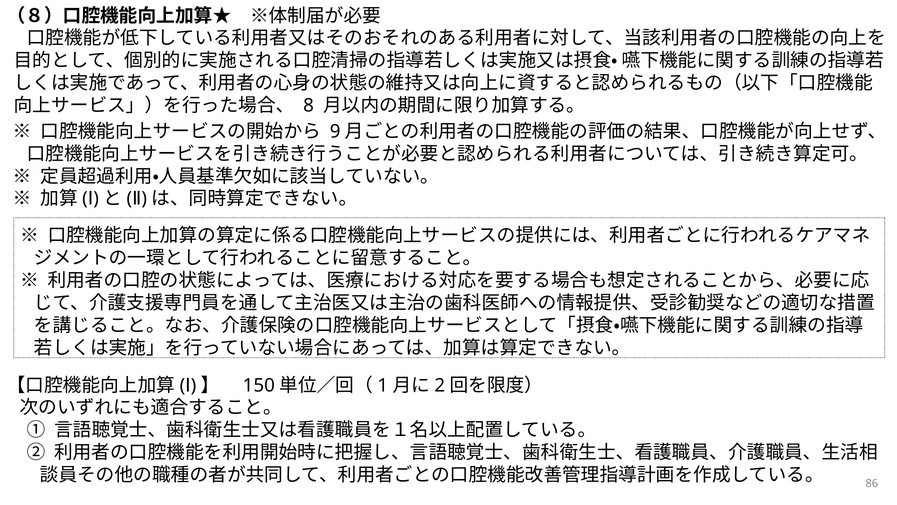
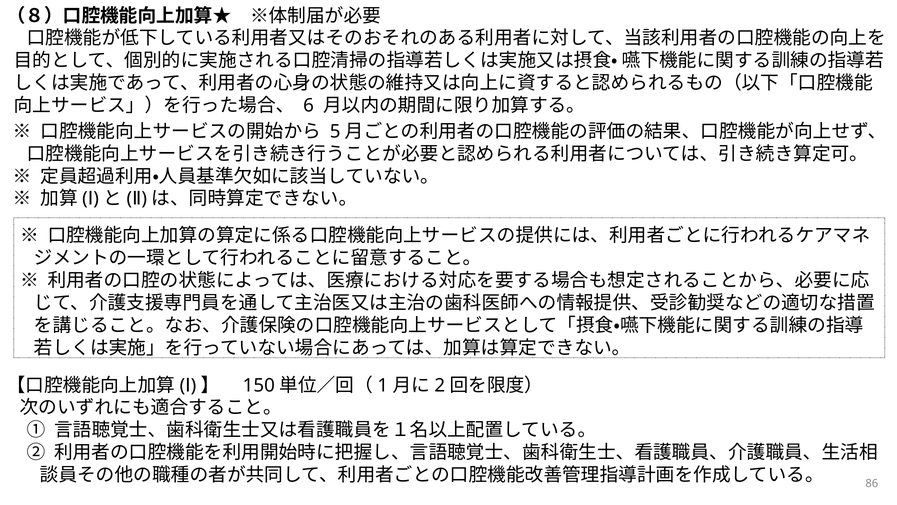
8: 8 -> 6
9: 9 -> 5
